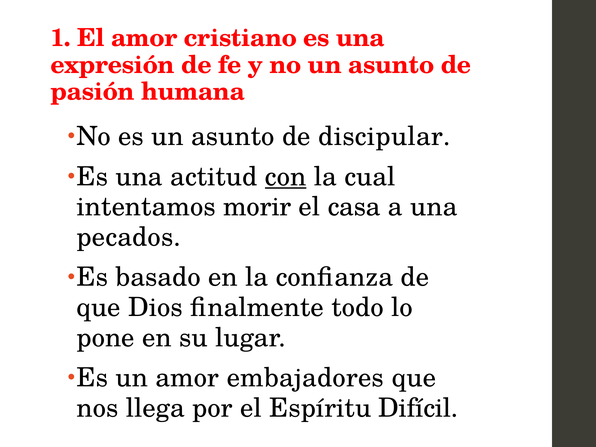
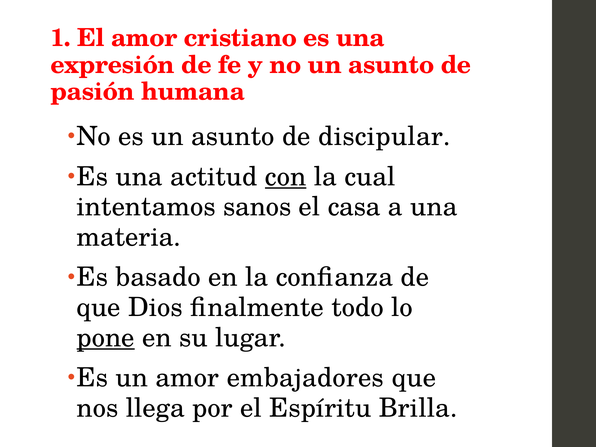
morir: morir -> sanos
pecados: pecados -> materia
pone underline: none -> present
Difícil: Difícil -> Brilla
